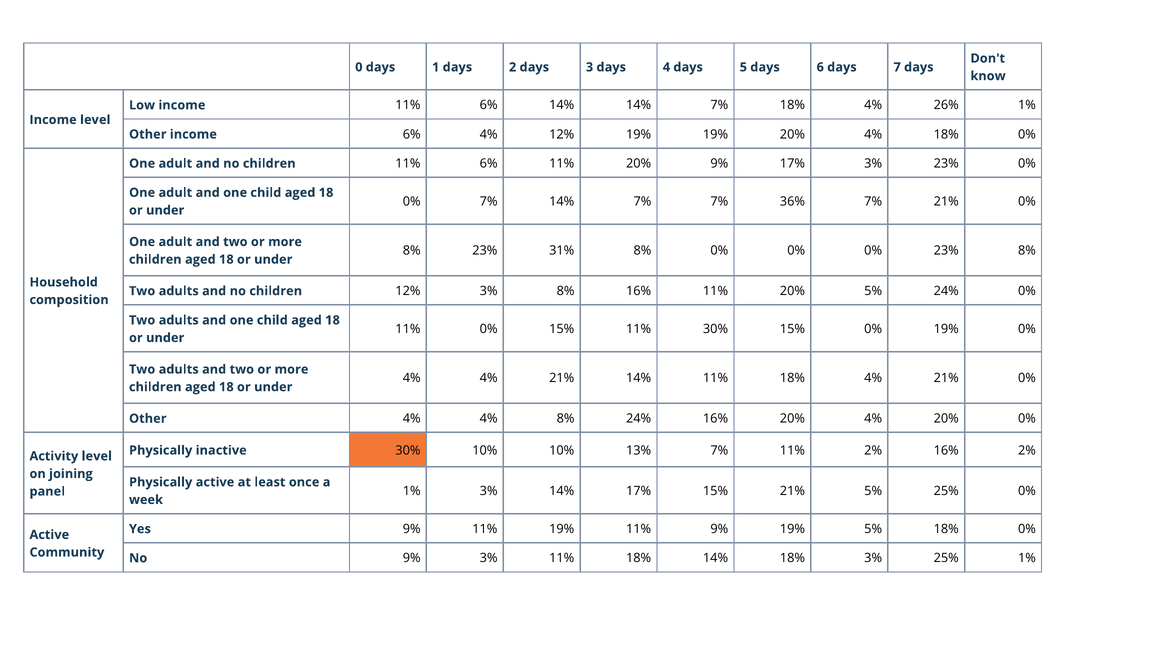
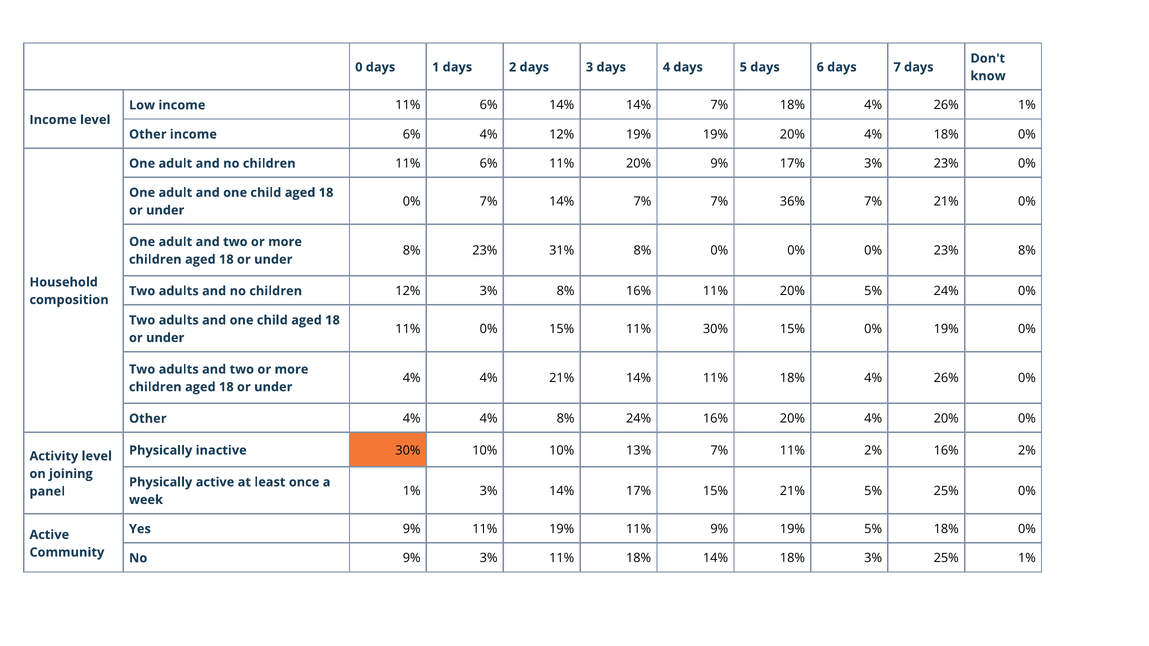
11% 18% 4% 21%: 21% -> 26%
